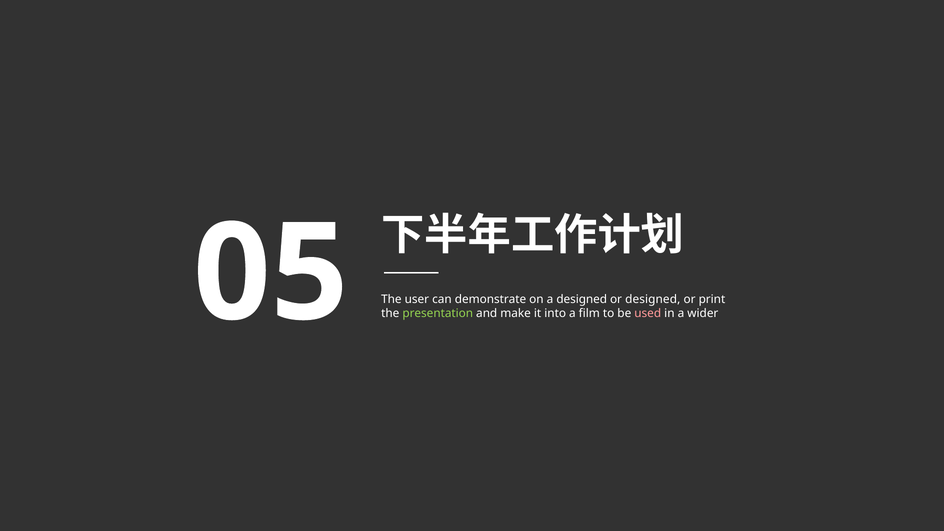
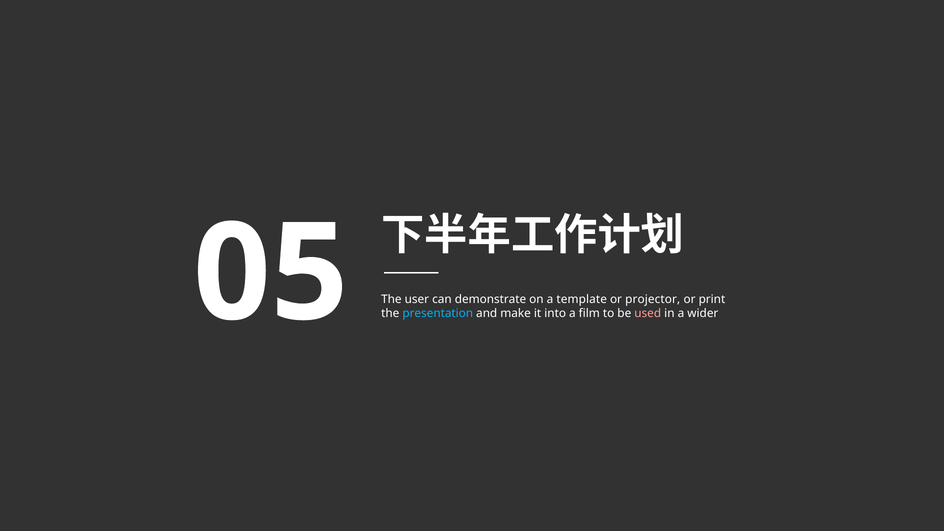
a designed: designed -> template
or designed: designed -> projector
presentation colour: light green -> light blue
